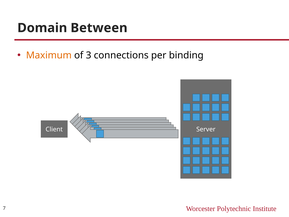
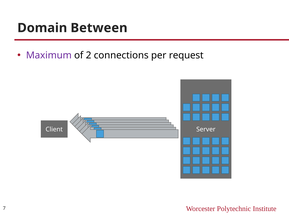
Maximum colour: orange -> purple
3: 3 -> 2
binding: binding -> request
